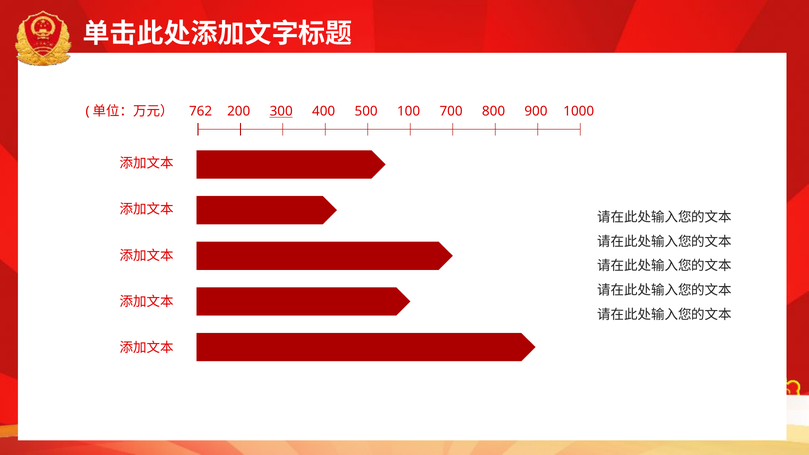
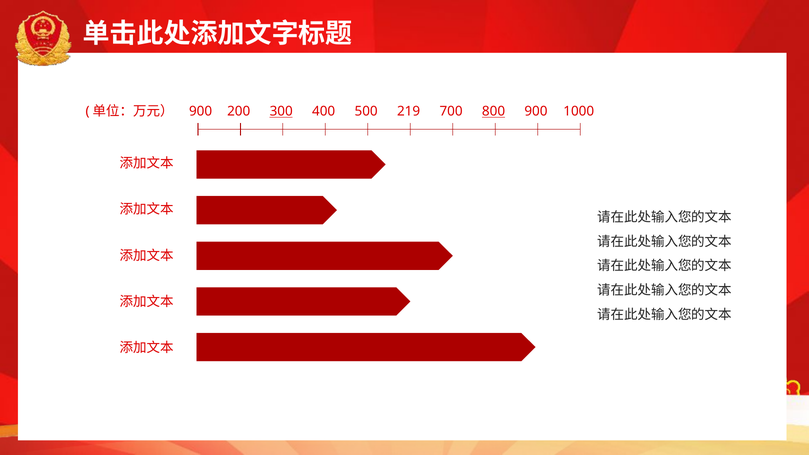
762 at (201, 111): 762 -> 900
100: 100 -> 219
800 underline: none -> present
